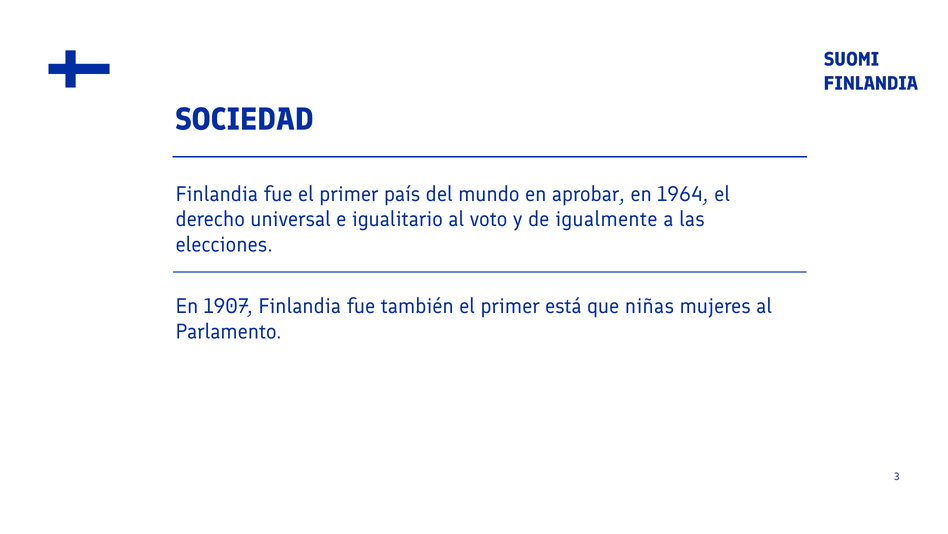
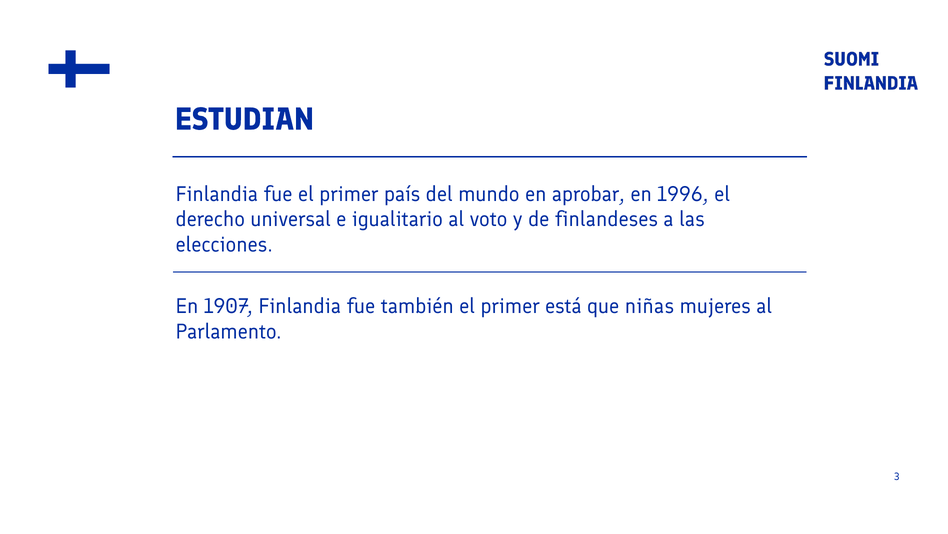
SOCIEDAD: SOCIEDAD -> ESTUDIAN
1964: 1964 -> 1996
igualmente: igualmente -> finlandeses
